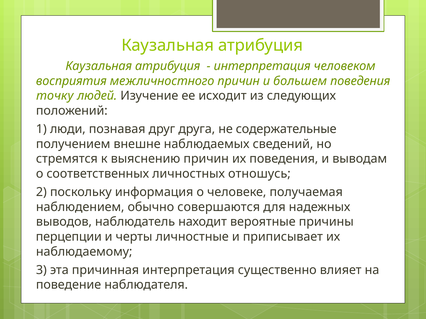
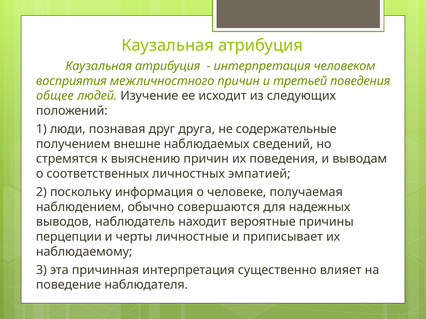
большем: большем -> третьей
точку: точку -> общее
отношусь: отношусь -> эмпатией
